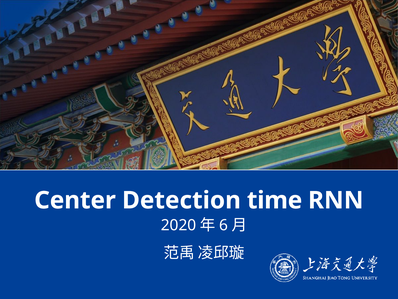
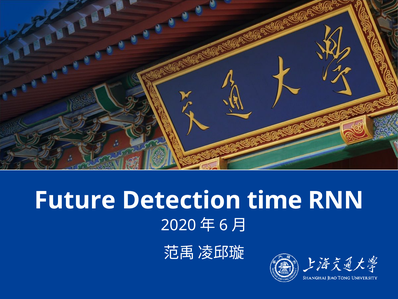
Center: Center -> Future
